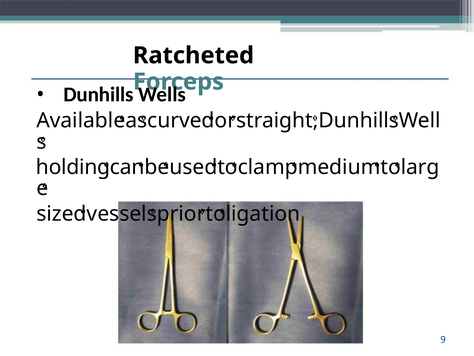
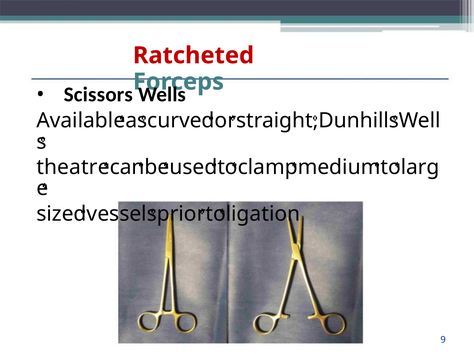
Ratcheted colour: black -> red
Dunhills at (99, 94): Dunhills -> Scissors
holding: holding -> theatre
